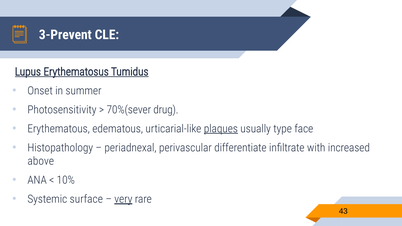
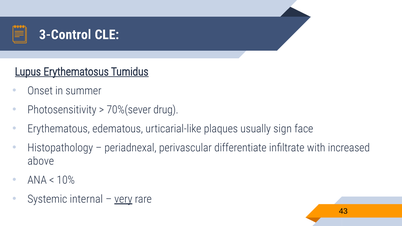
3-Prevent: 3-Prevent -> 3-Control
plaques underline: present -> none
type: type -> sign
surface: surface -> internal
